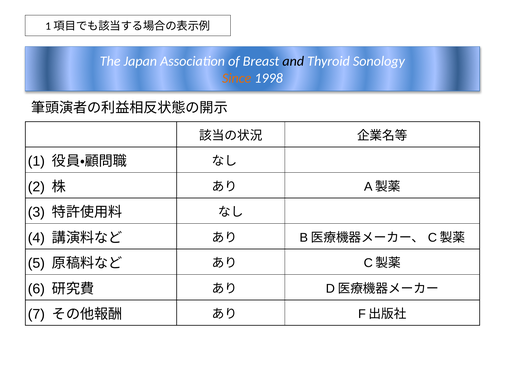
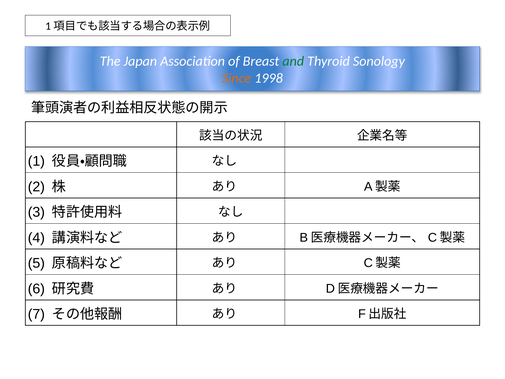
and colour: black -> green
